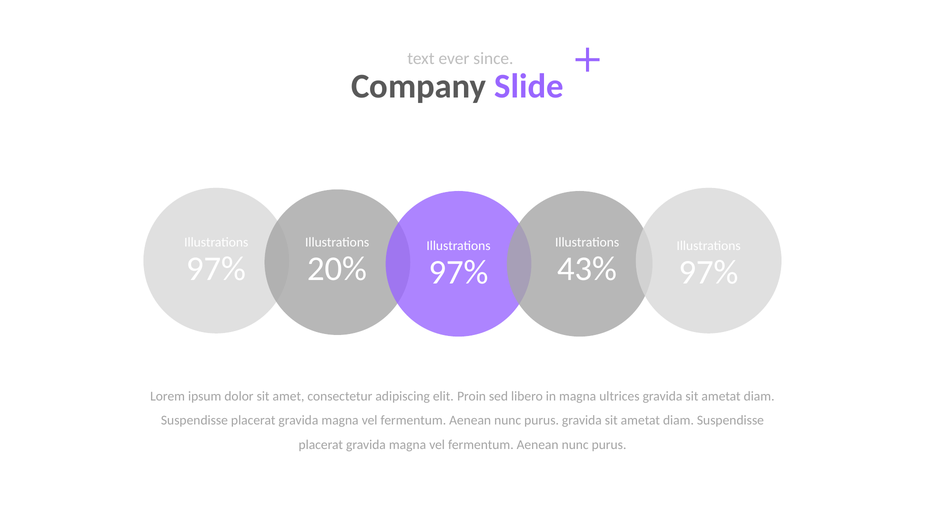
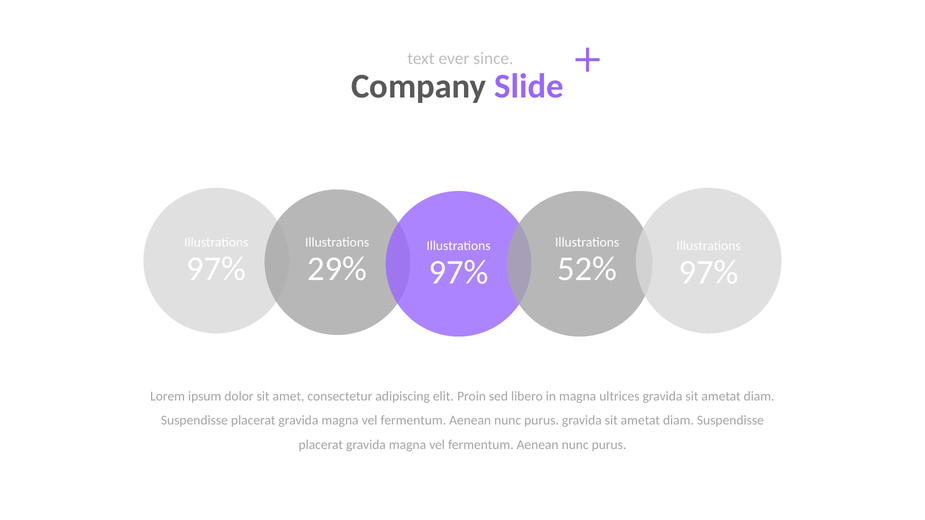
20%: 20% -> 29%
43%: 43% -> 52%
